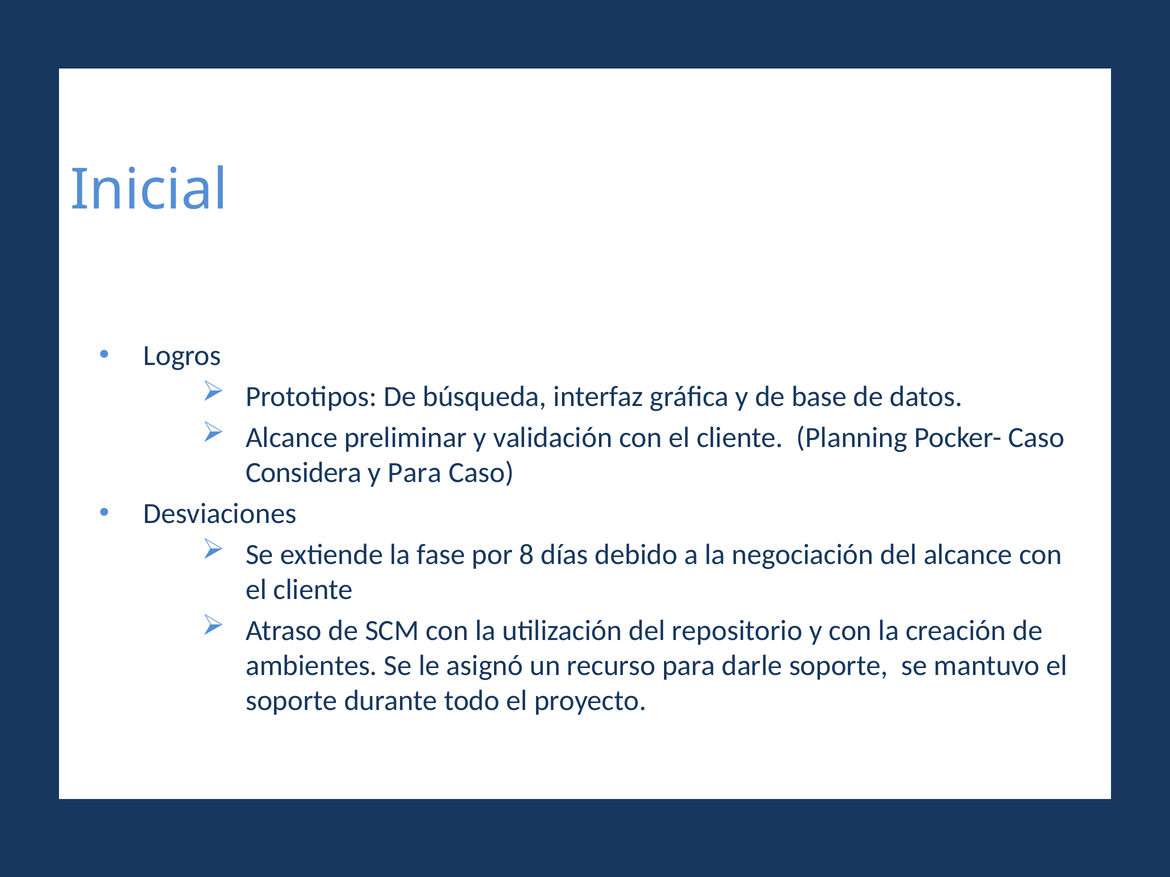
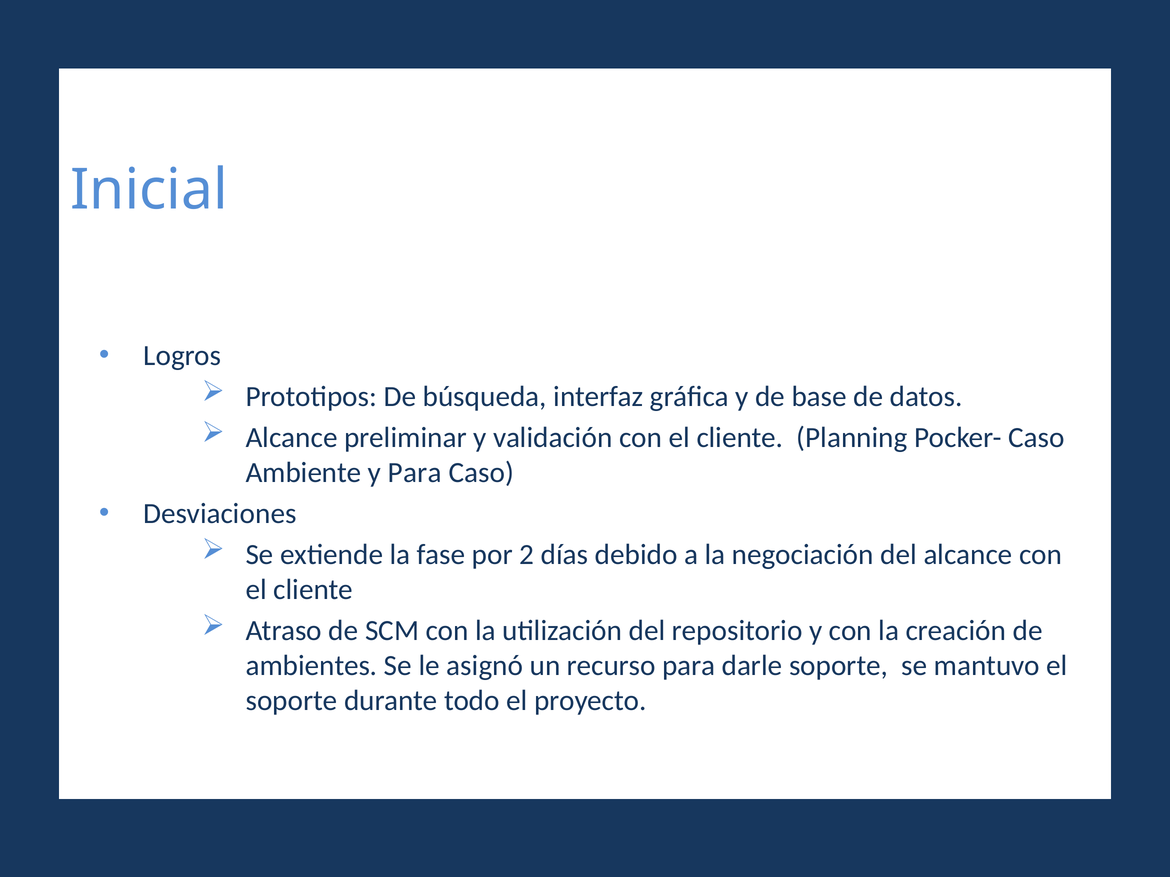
Considera: Considera -> Ambiente
8: 8 -> 2
